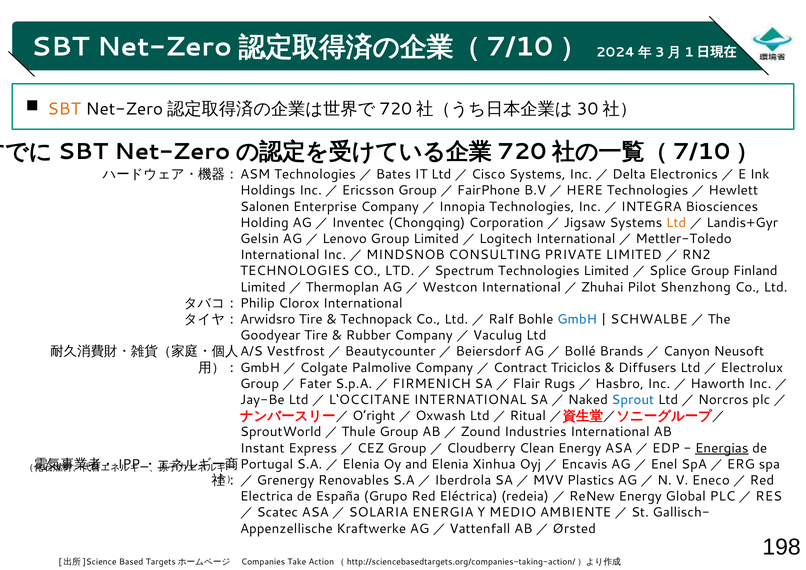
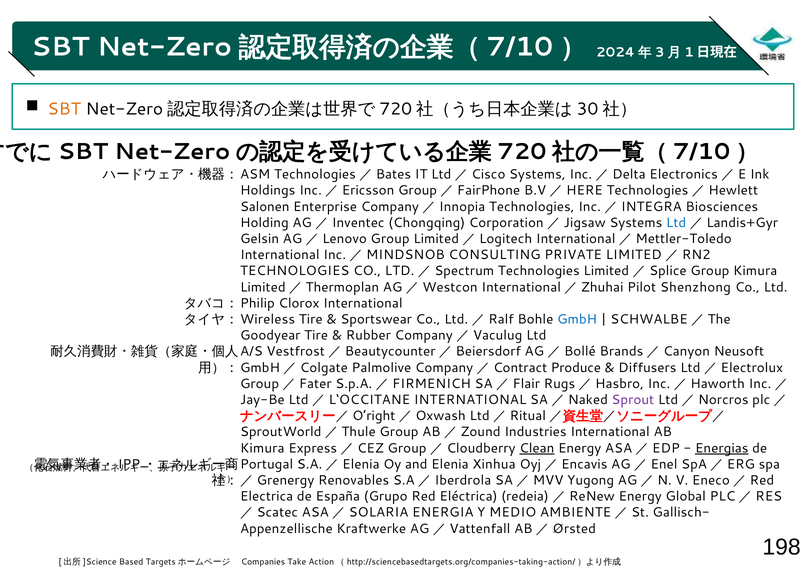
Ltd at (676, 223) colour: orange -> blue
Group Finland: Finland -> Kimura
Arwidsro: Arwidsro -> Wireless
Technopack: Technopack -> Sportswear
Triciclos: Triciclos -> Produce
Sprout colour: blue -> purple
Instant at (262, 448): Instant -> Kimura
Clean underline: none -> present
Plastics: Plastics -> Yugong
